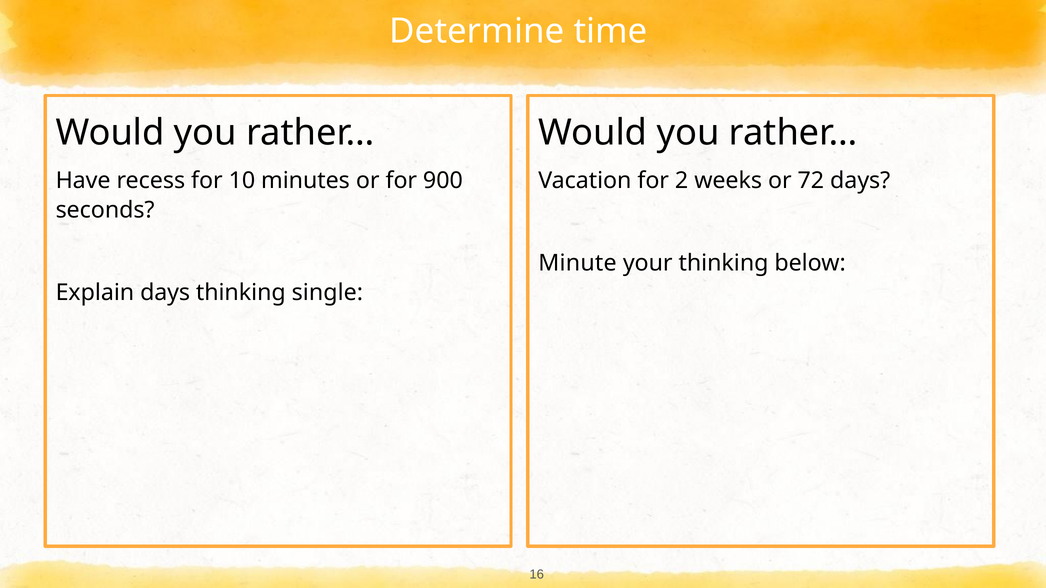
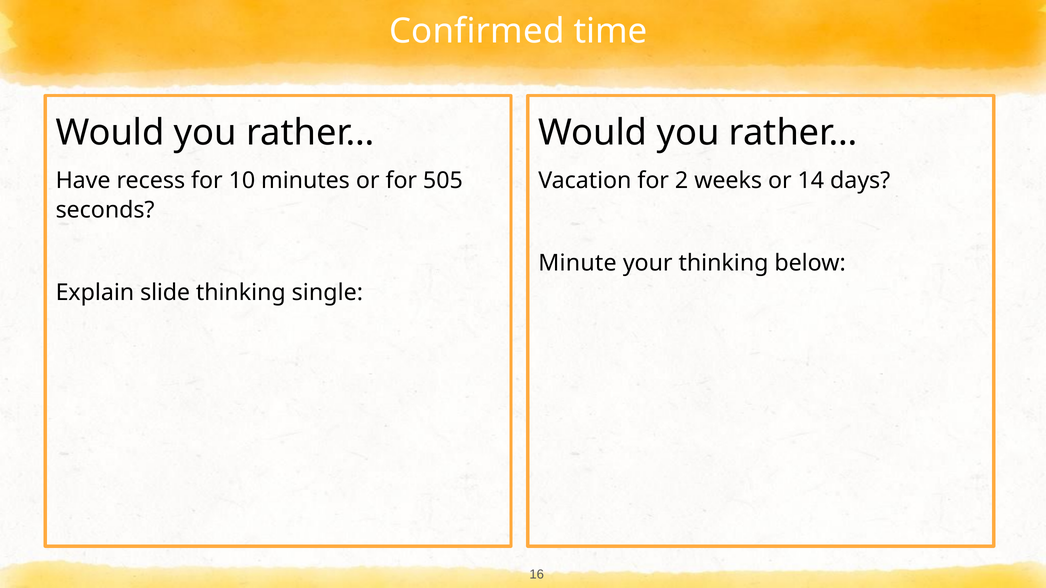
Determine: Determine -> Confirmed
900: 900 -> 505
72: 72 -> 14
Explain days: days -> slide
